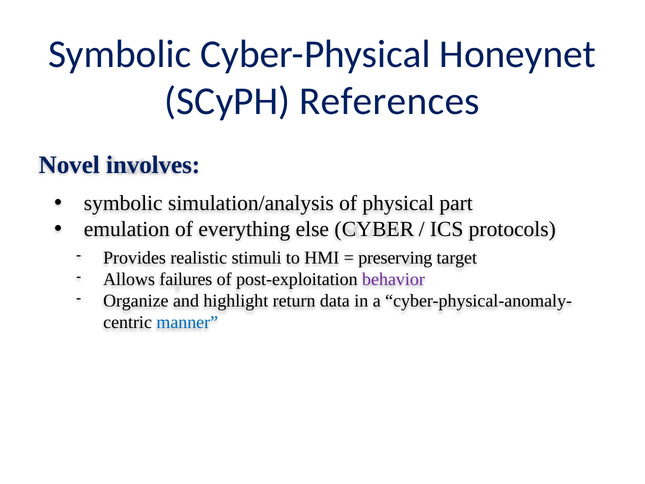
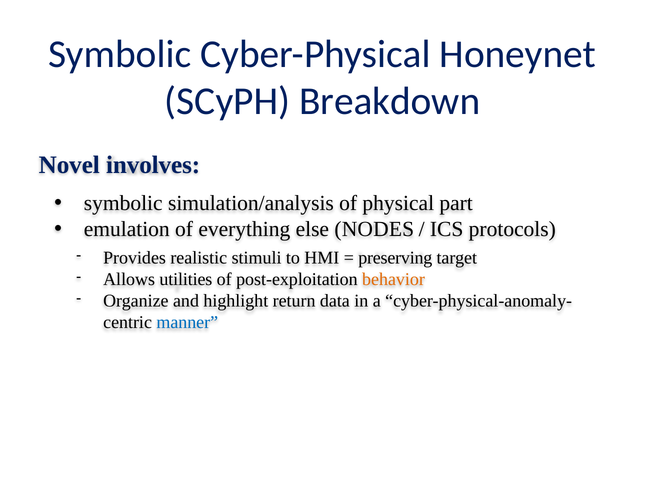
References: References -> Breakdown
CYBER: CYBER -> NODES
failures: failures -> utilities
behavior colour: purple -> orange
